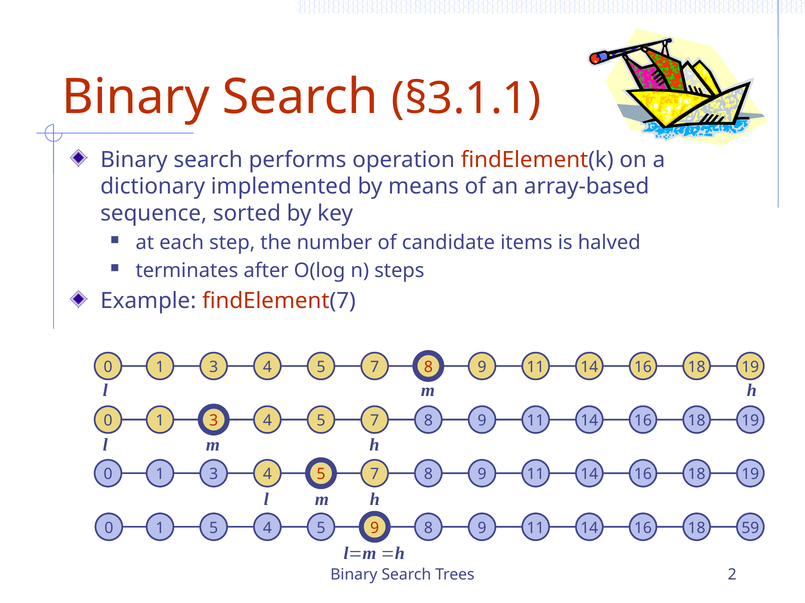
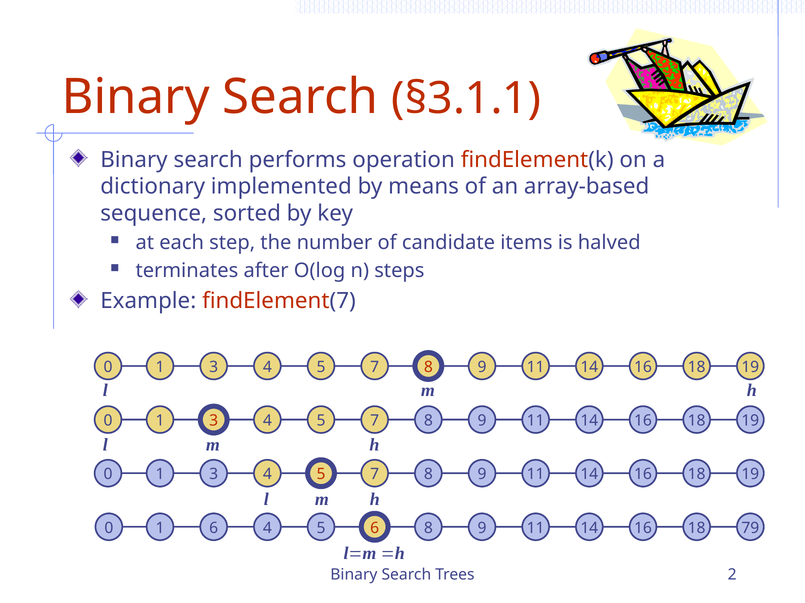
1 5: 5 -> 6
5 9: 9 -> 6
59: 59 -> 79
